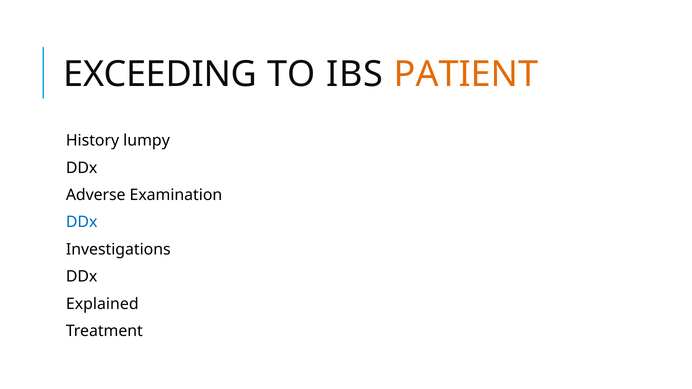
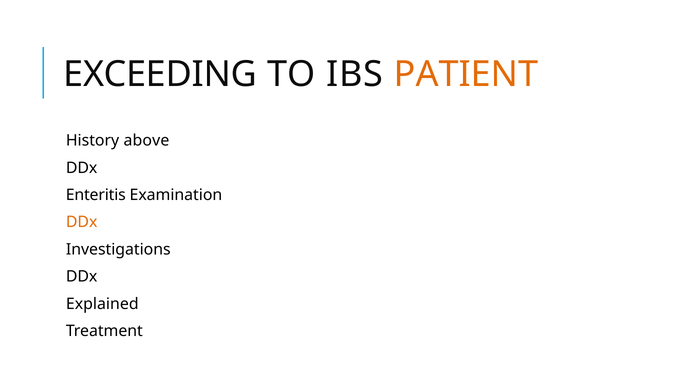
lumpy: lumpy -> above
Adverse: Adverse -> Enteritis
DDx at (82, 222) colour: blue -> orange
